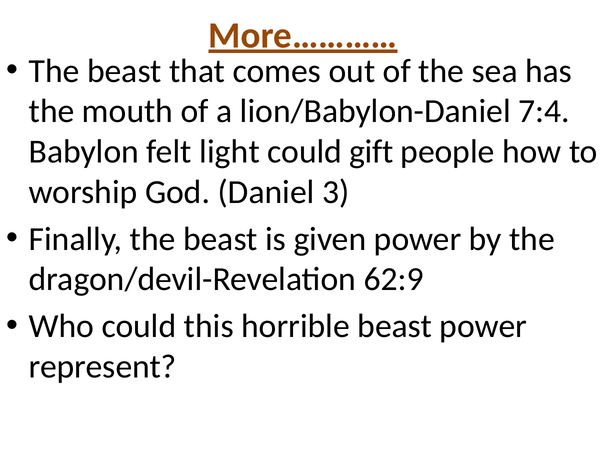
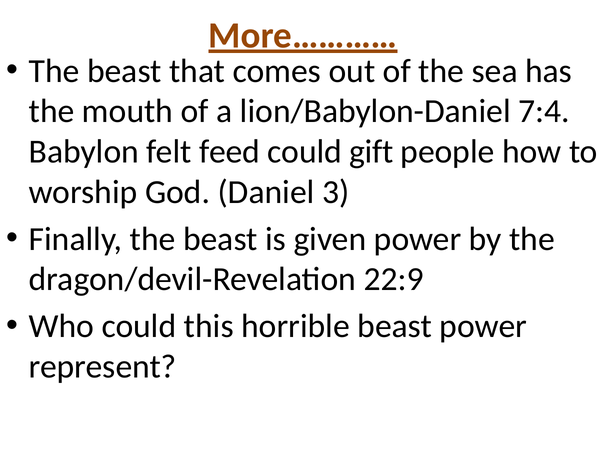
light: light -> feed
62:9: 62:9 -> 22:9
